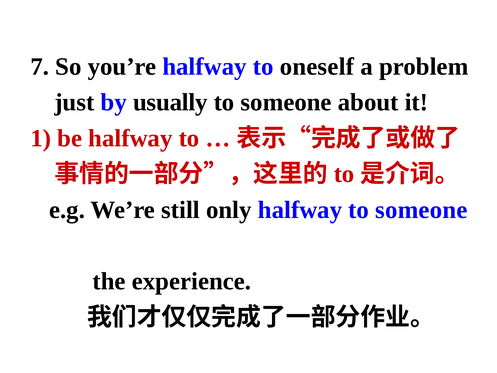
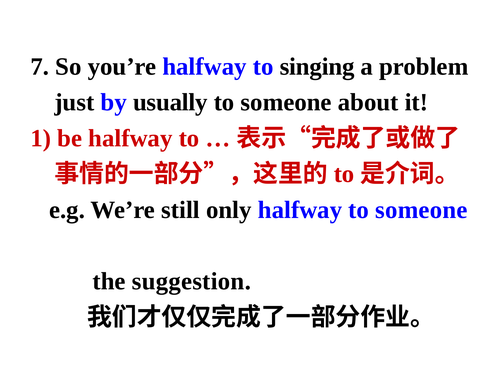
oneself: oneself -> singing
experience: experience -> suggestion
